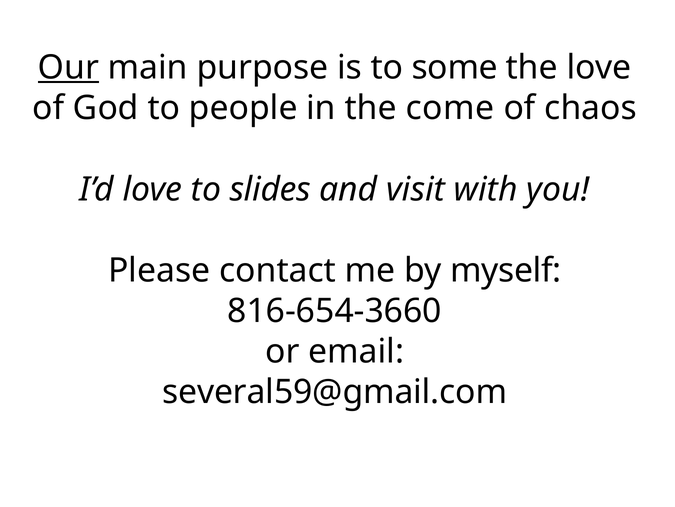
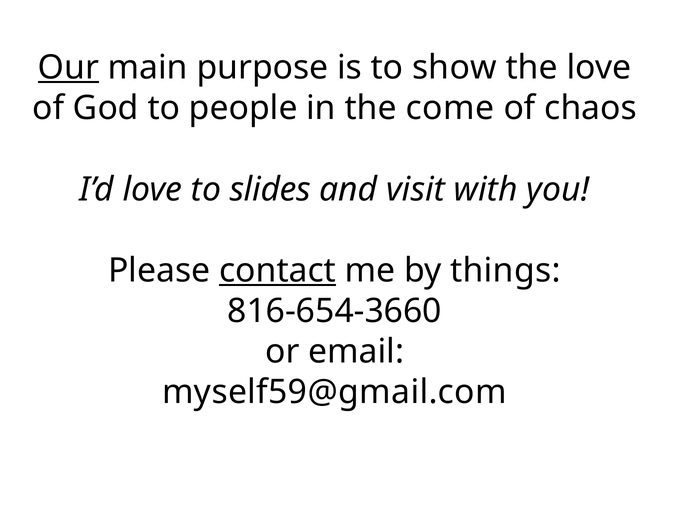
some: some -> show
contact underline: none -> present
myself: myself -> things
several59@gmail.com: several59@gmail.com -> myself59@gmail.com
